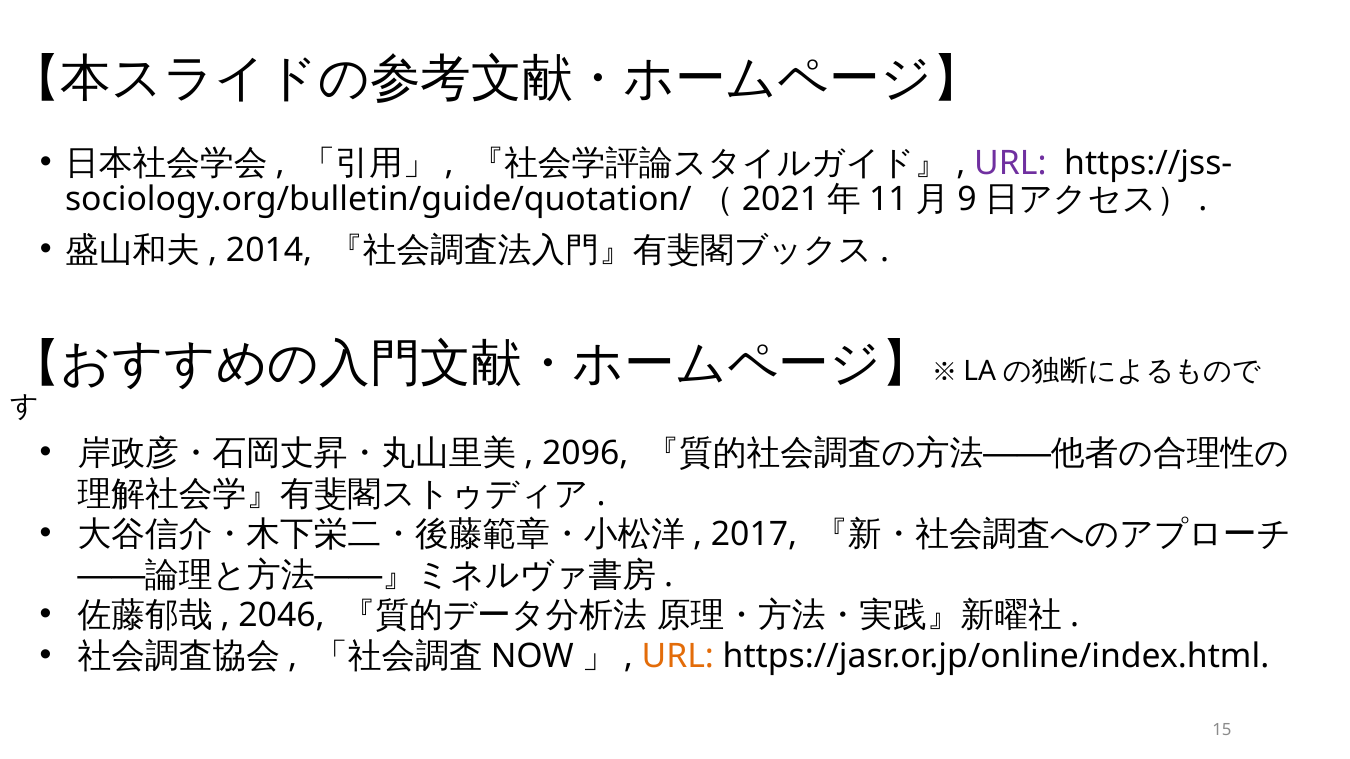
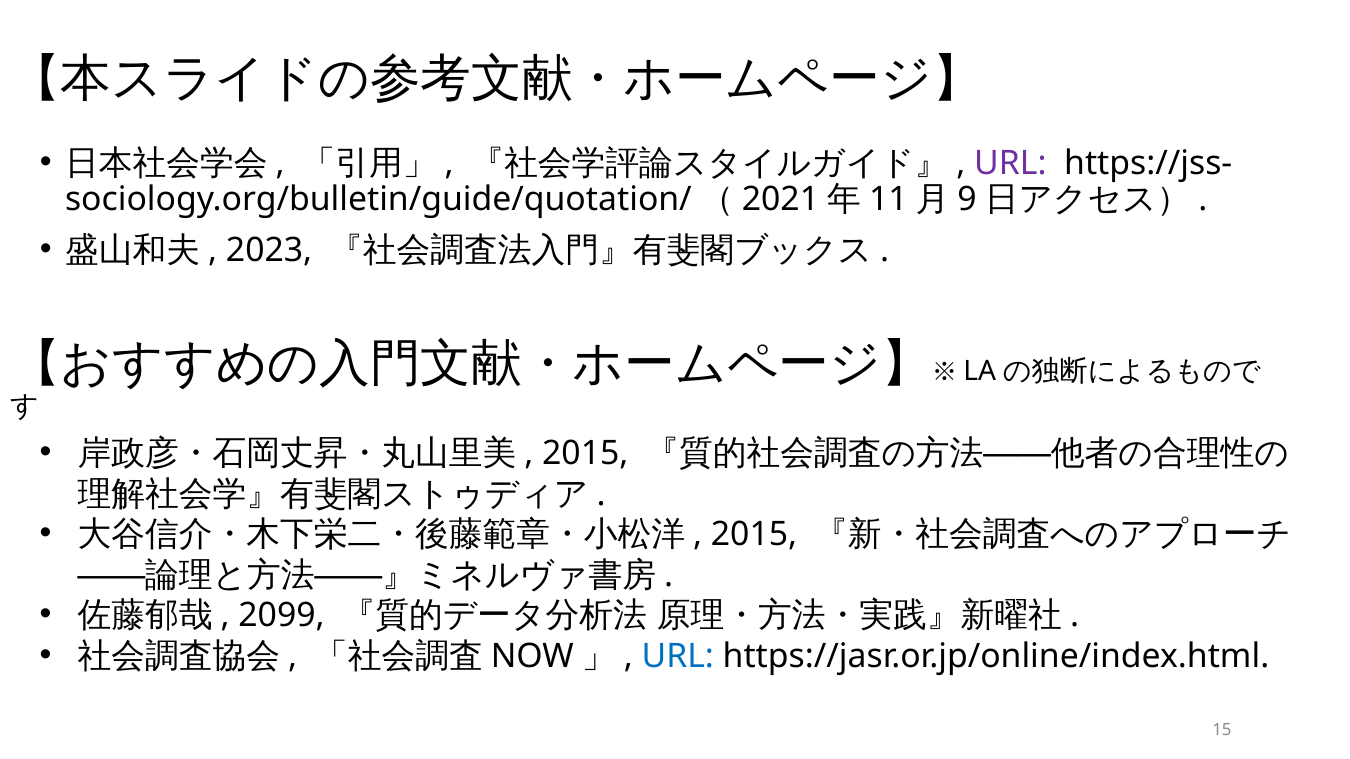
2014: 2014 -> 2023
2096 at (585, 454): 2096 -> 2015
2017 at (754, 535): 2017 -> 2015
2046: 2046 -> 2099
URL at (678, 656) colour: orange -> blue
